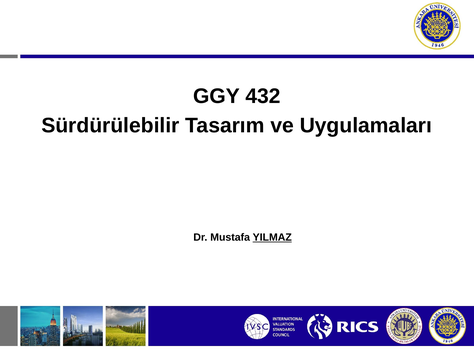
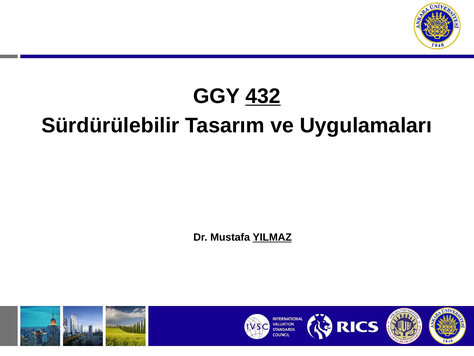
432 underline: none -> present
